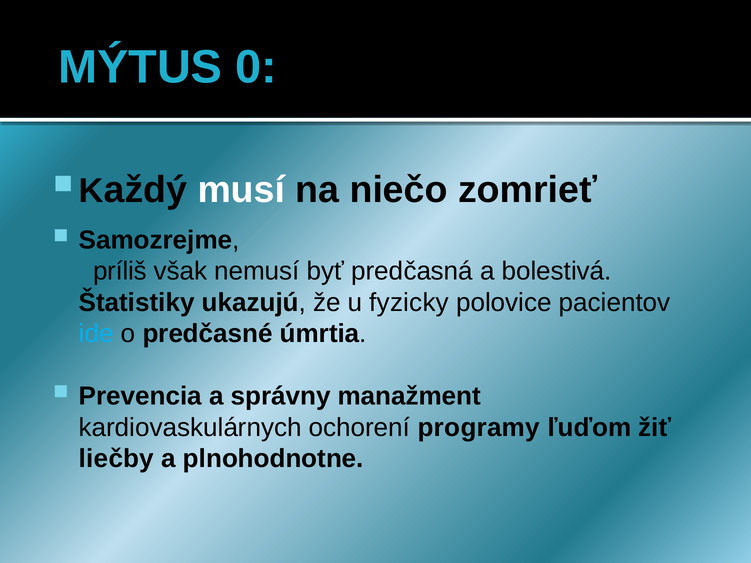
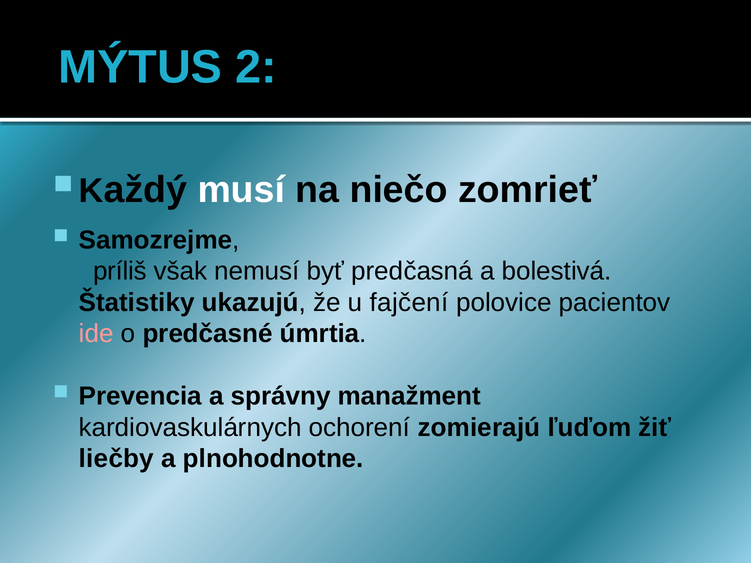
0: 0 -> 2
fyzicky: fyzicky -> fajčení
ide colour: light blue -> pink
programy: programy -> zomierajú
